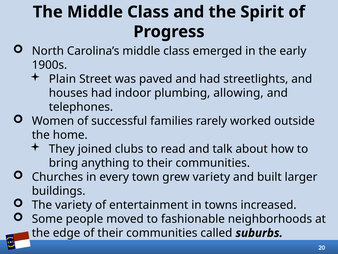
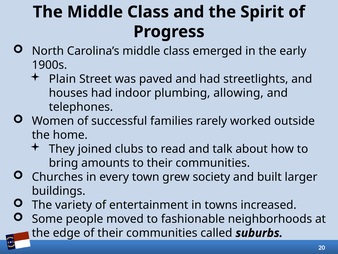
anything: anything -> amounts
grew variety: variety -> society
